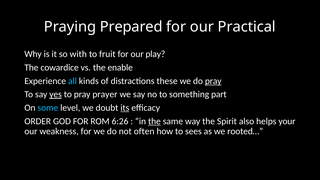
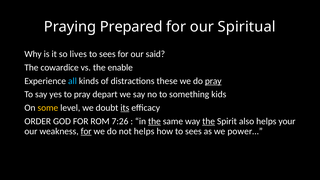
Practical: Practical -> Spiritual
with: with -> lives
fruit at (107, 54): fruit -> sees
play: play -> said
yes underline: present -> none
prayer: prayer -> depart
part: part -> kids
some colour: light blue -> yellow
6:26: 6:26 -> 7:26
the at (209, 121) underline: none -> present
for at (86, 131) underline: none -> present
not often: often -> helps
rooted…: rooted… -> power…
